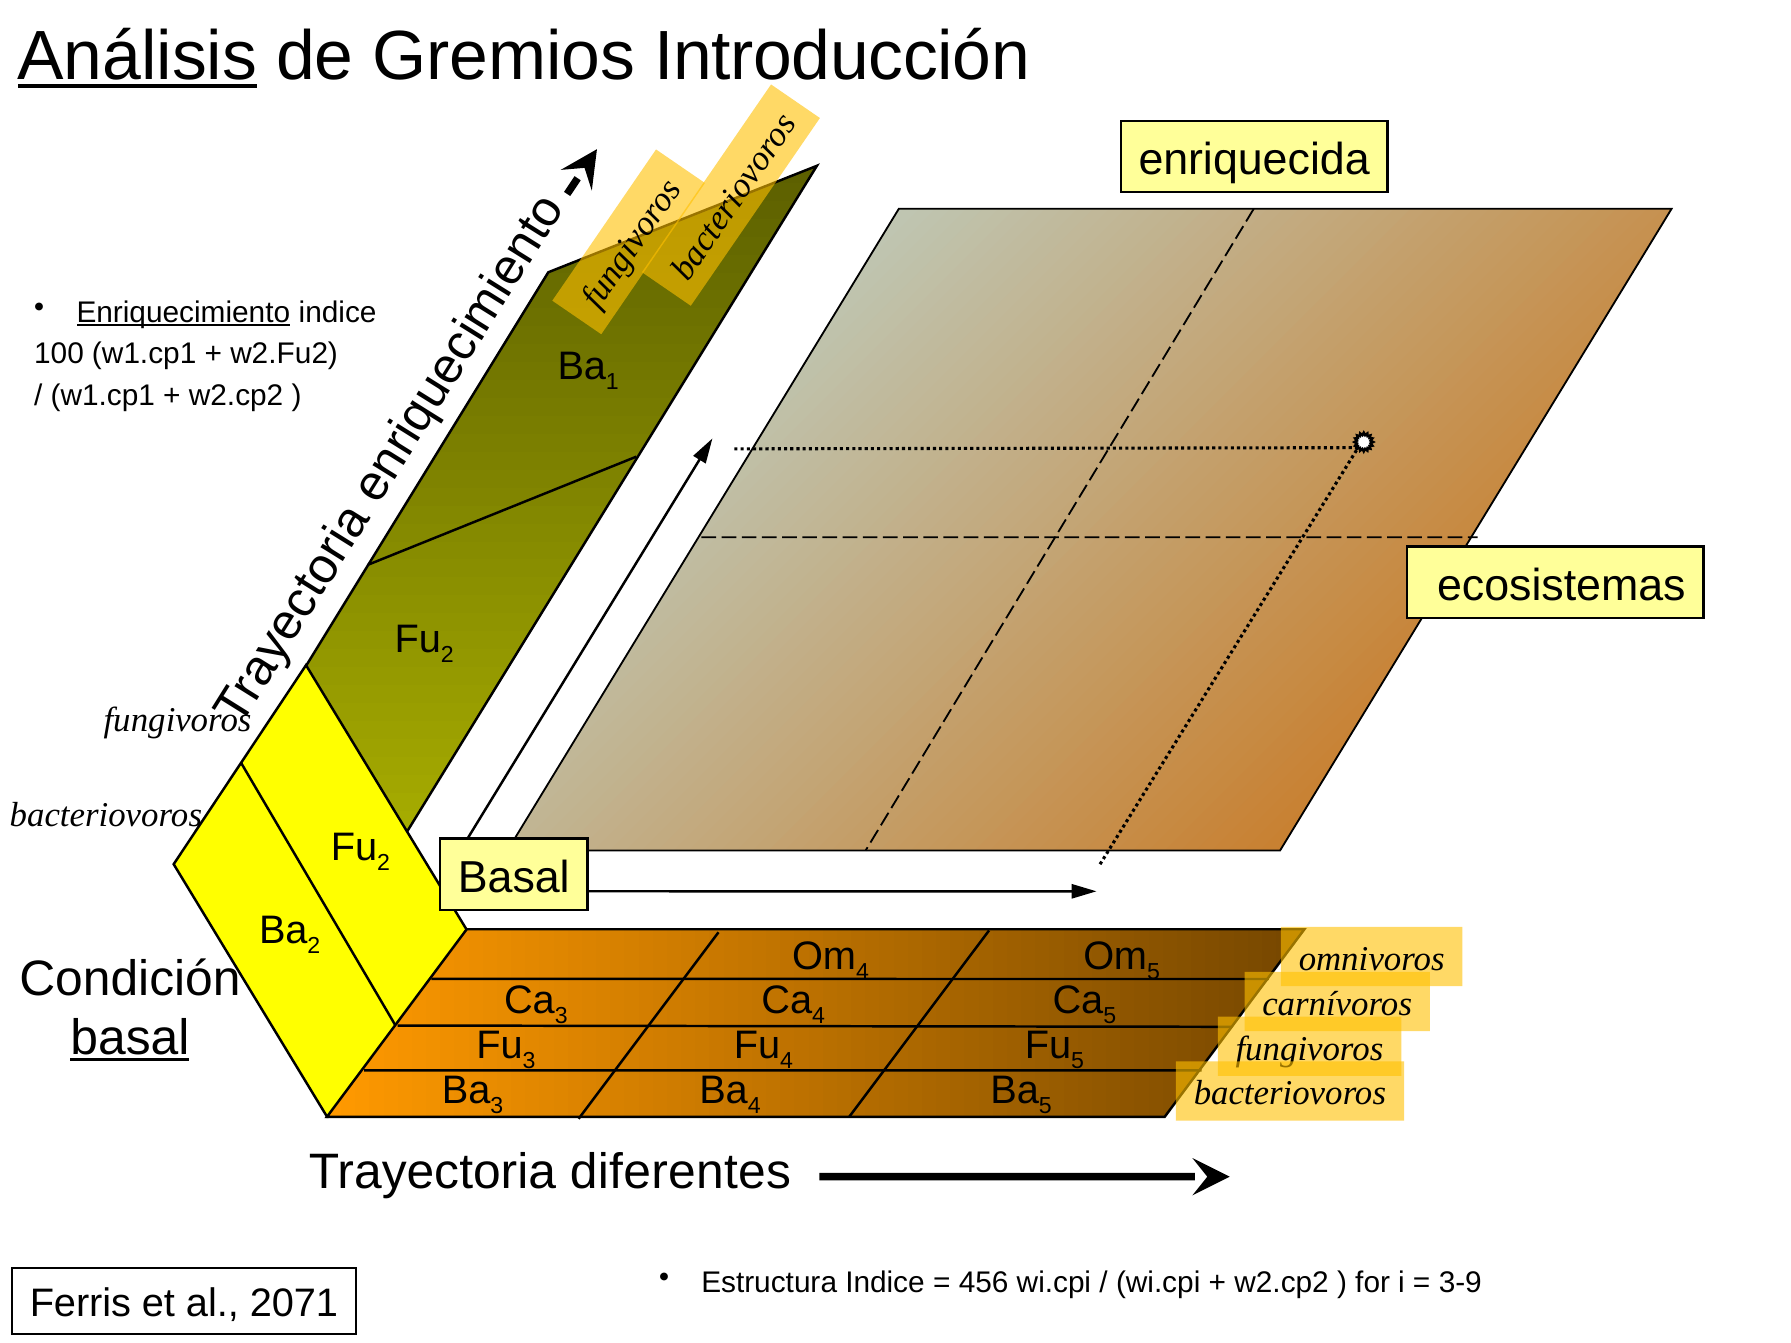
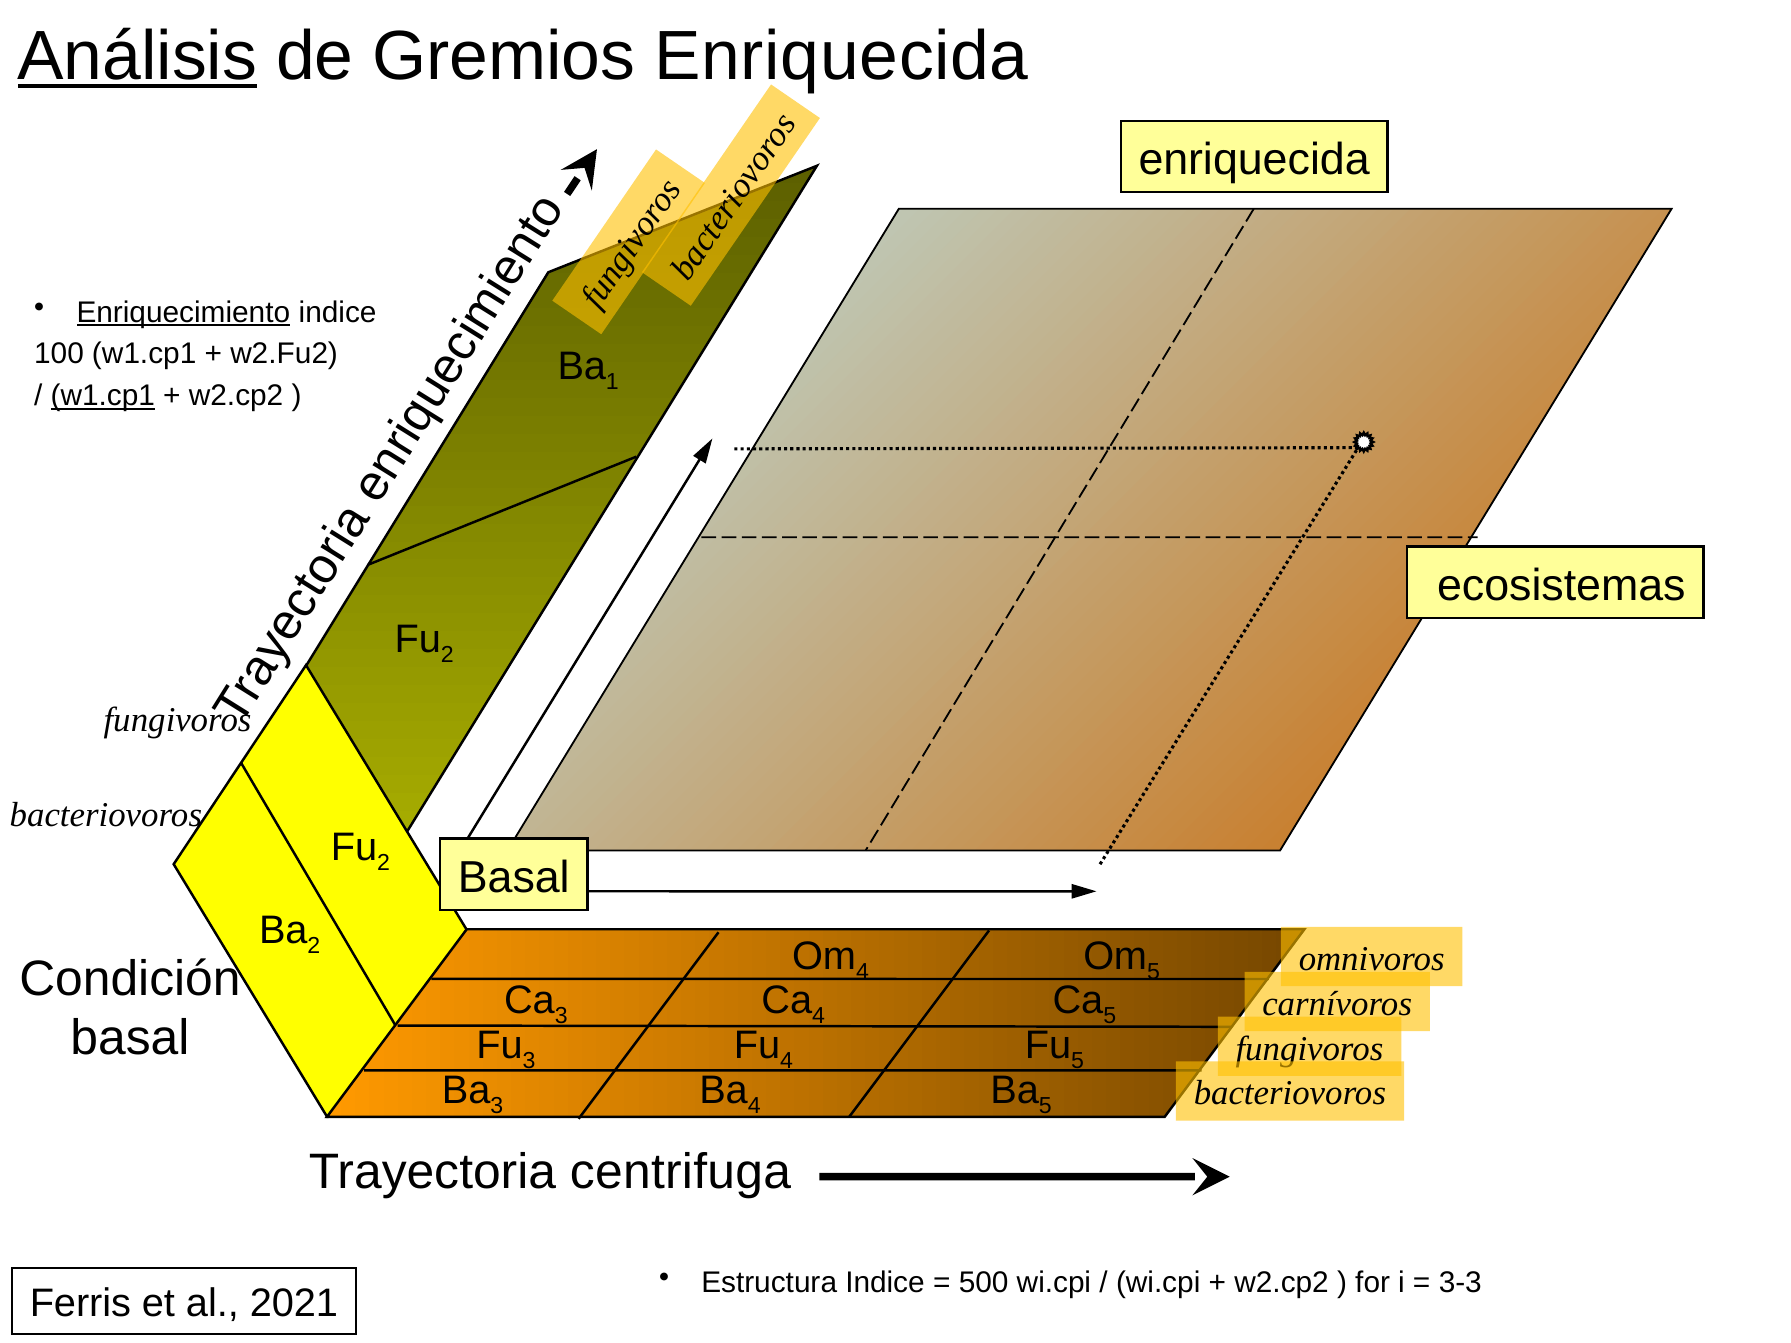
Gremios Introducción: Introducción -> Enriquecida
w1.cp1 at (103, 396) underline: none -> present
basal at (130, 1038) underline: present -> none
diferentes: diferentes -> centrifuga
456: 456 -> 500
3-9: 3-9 -> 3-3
2071: 2071 -> 2021
